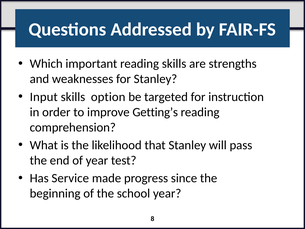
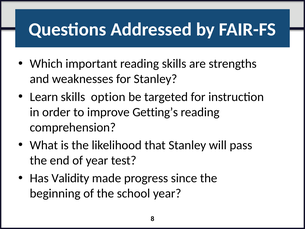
Input: Input -> Learn
Service: Service -> Validity
